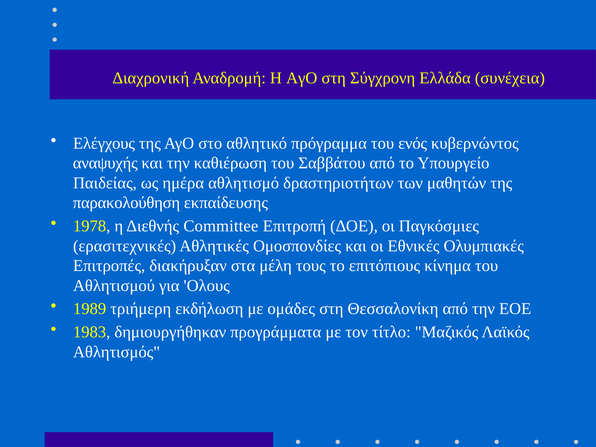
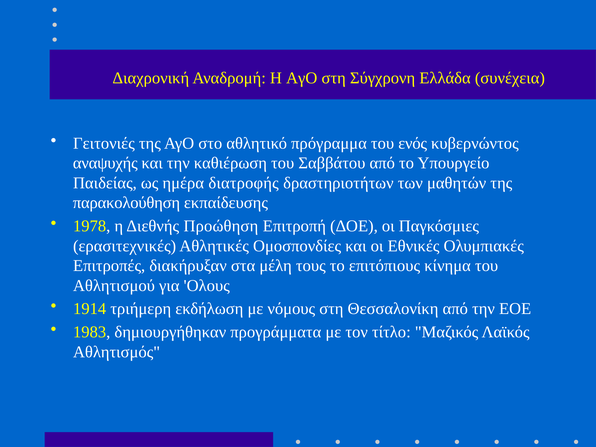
Ελέγχους: Ελέγχους -> Γειτονιές
αθλητισμό: αθλητισμό -> διατροφής
Committee: Committee -> Προώθηση
1989: 1989 -> 1914
ομάδες: ομάδες -> νόμους
